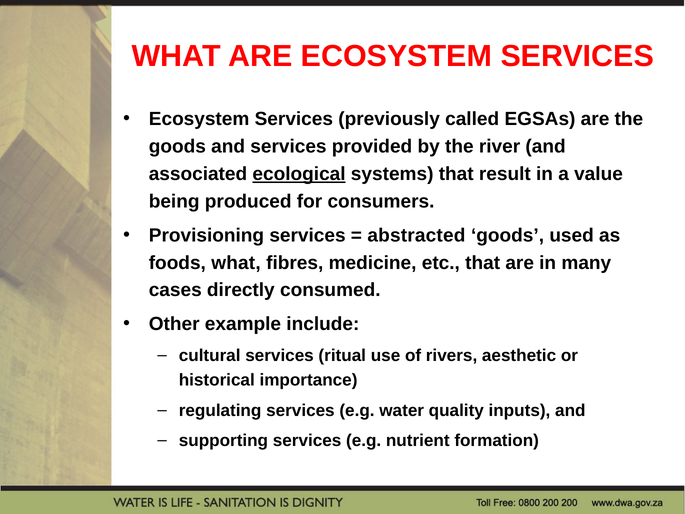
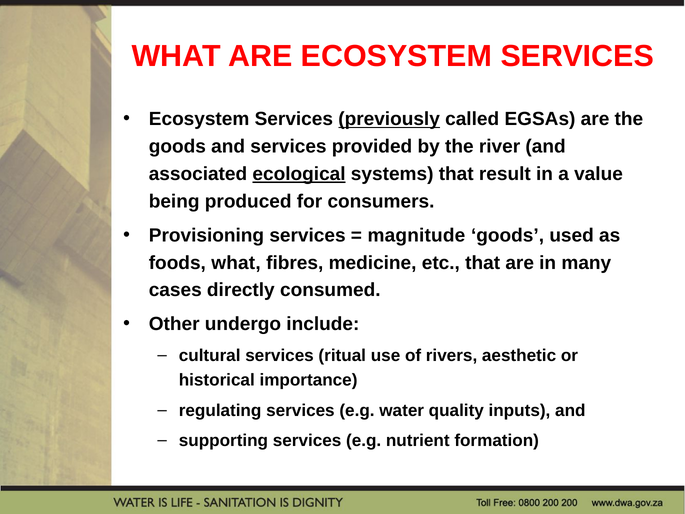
previously underline: none -> present
abstracted: abstracted -> magnitude
example: example -> undergo
